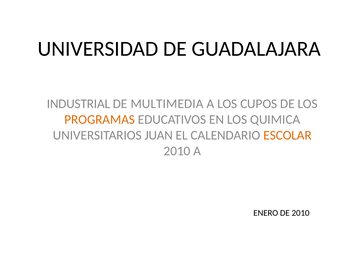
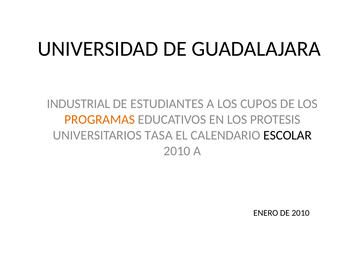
MULTIMEDIA: MULTIMEDIA -> ESTUDIANTES
QUIMICA: QUIMICA -> PROTESIS
JUAN: JUAN -> TASA
ESCOLAR colour: orange -> black
